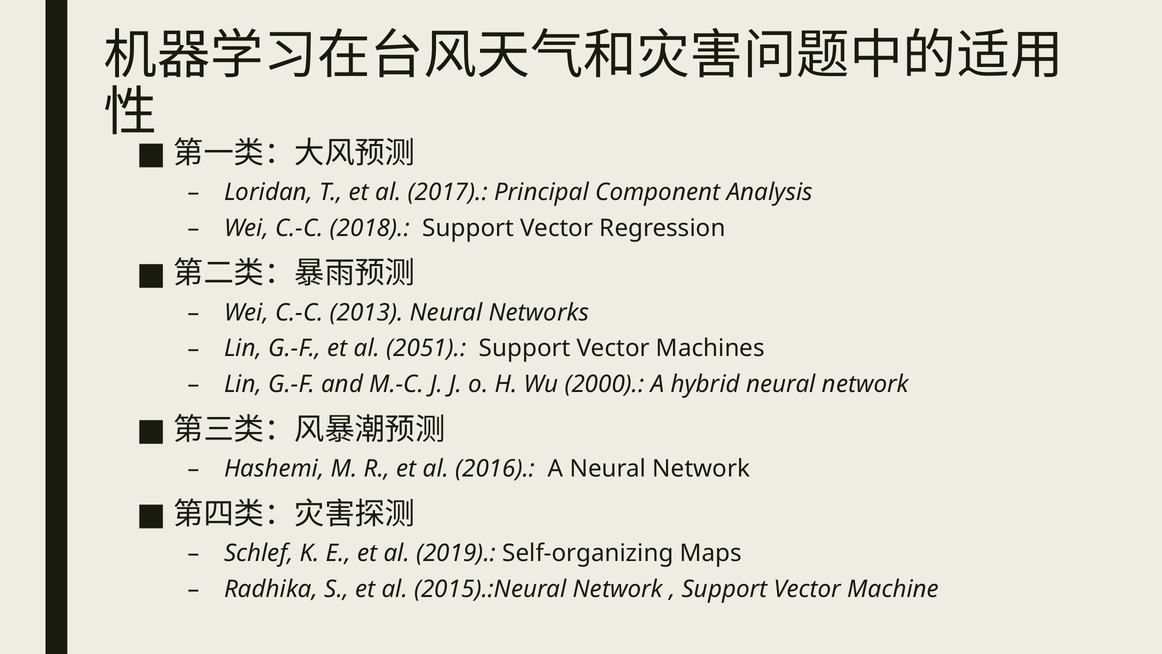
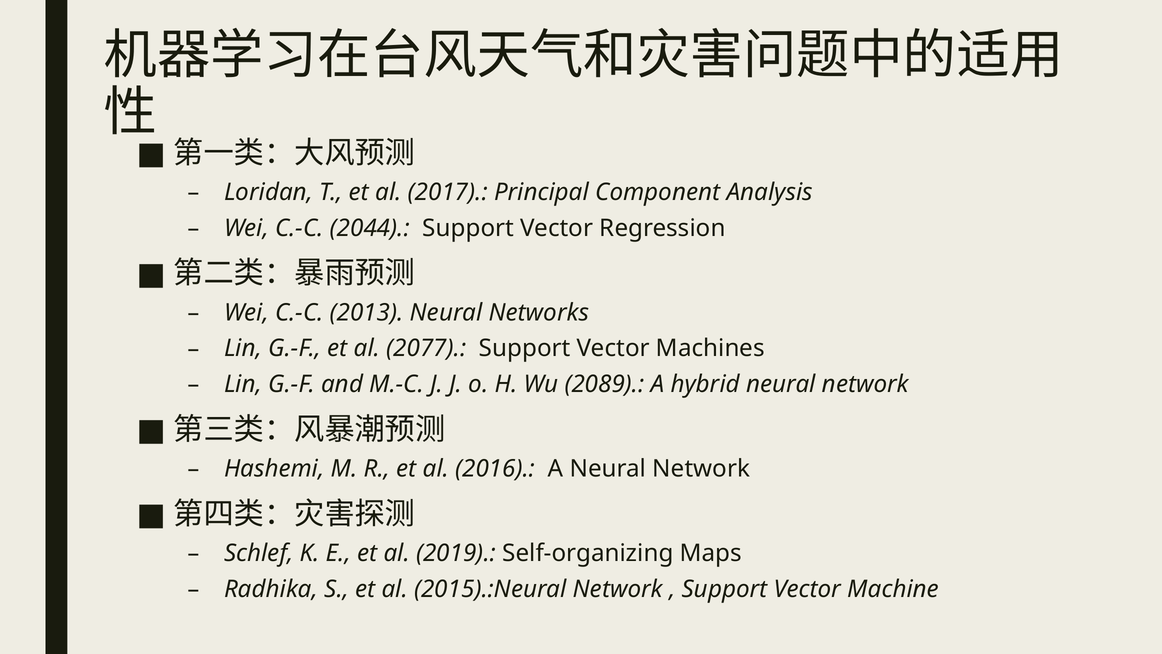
2018: 2018 -> 2044
2051: 2051 -> 2077
2000: 2000 -> 2089
